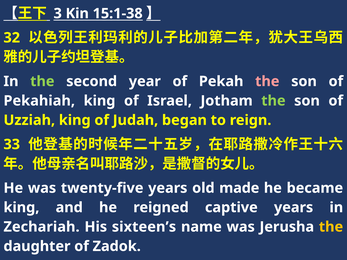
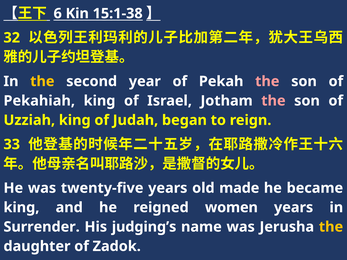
3: 3 -> 6
the at (42, 81) colour: light green -> yellow
the at (273, 101) colour: light green -> pink
captive: captive -> women
Zechariah: Zechariah -> Surrender
sixteen’s: sixteen’s -> judging’s
